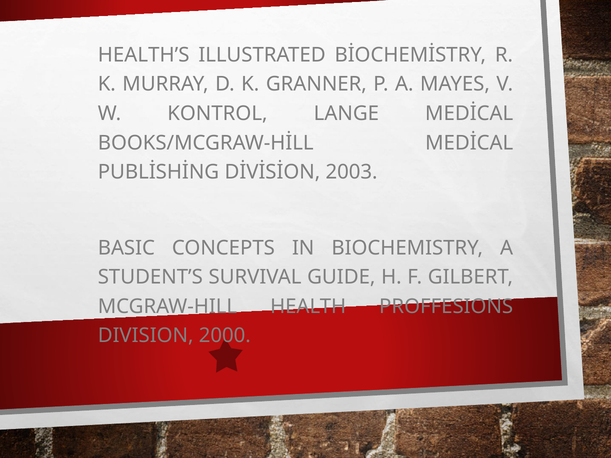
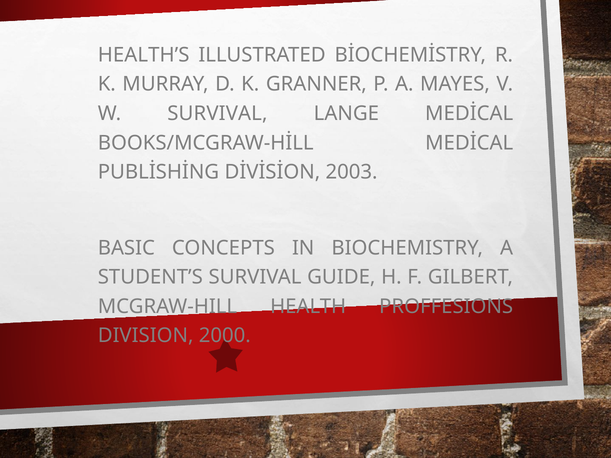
W KONTROL: KONTROL -> SURVIVAL
